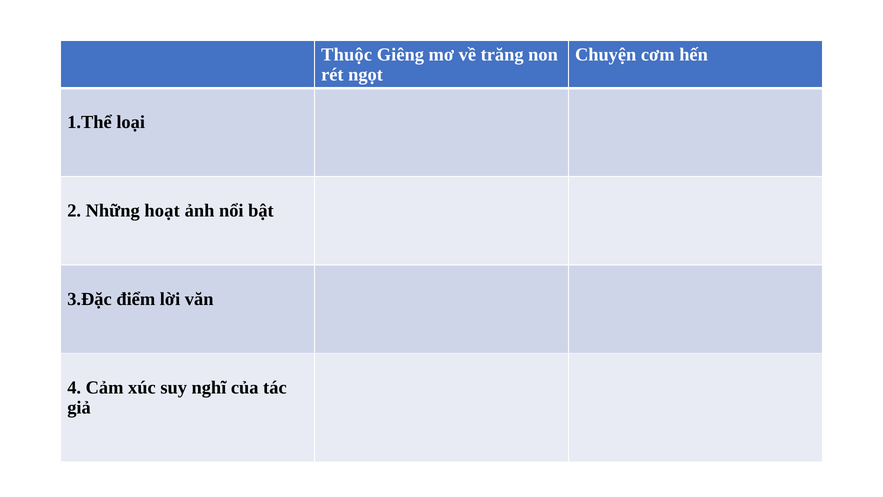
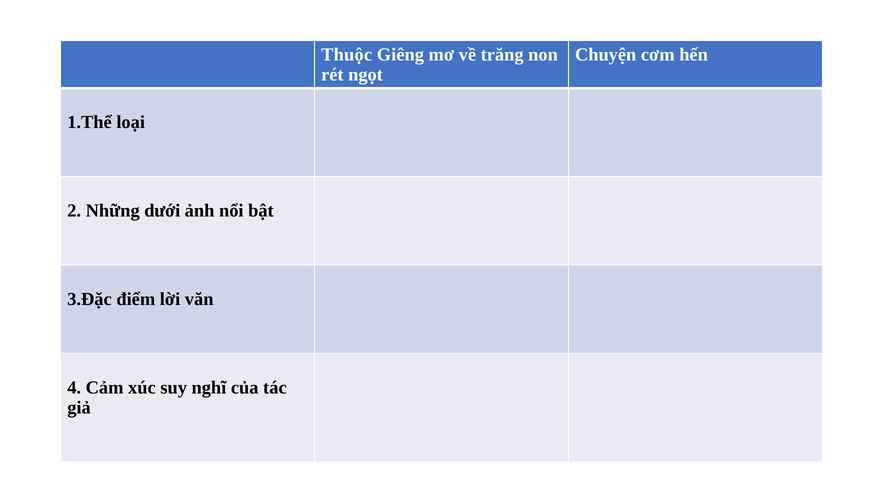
hoạt: hoạt -> dưới
